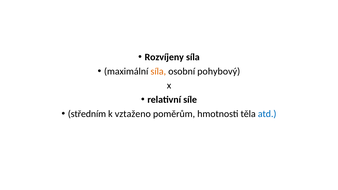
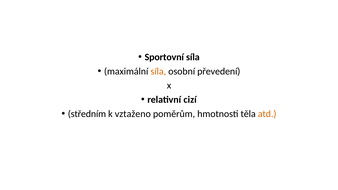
Rozvíjeny: Rozvíjeny -> Sportovní
pohybový: pohybový -> převedení
síle: síle -> cizí
atd colour: blue -> orange
